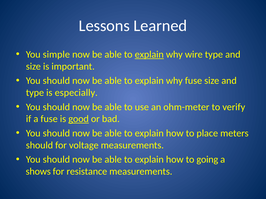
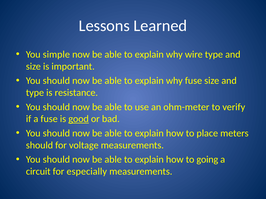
explain at (149, 55) underline: present -> none
especially: especially -> resistance
shows: shows -> circuit
resistance: resistance -> especially
